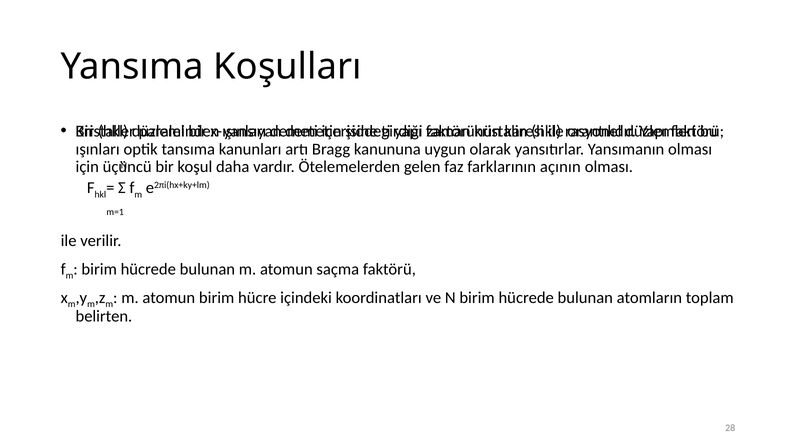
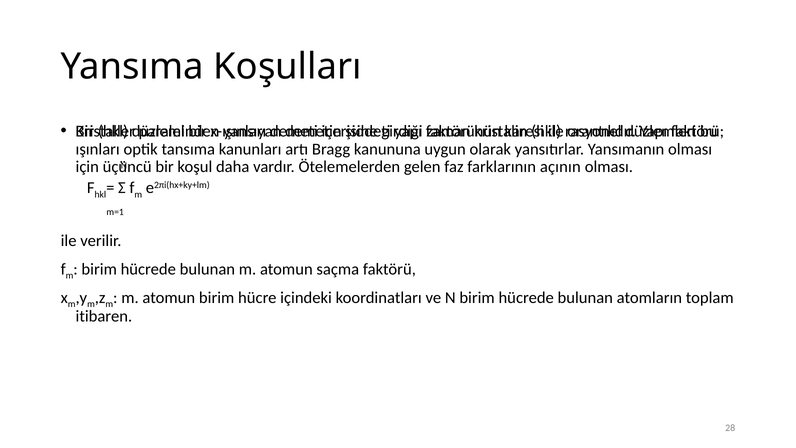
belirten: belirten -> itibaren
